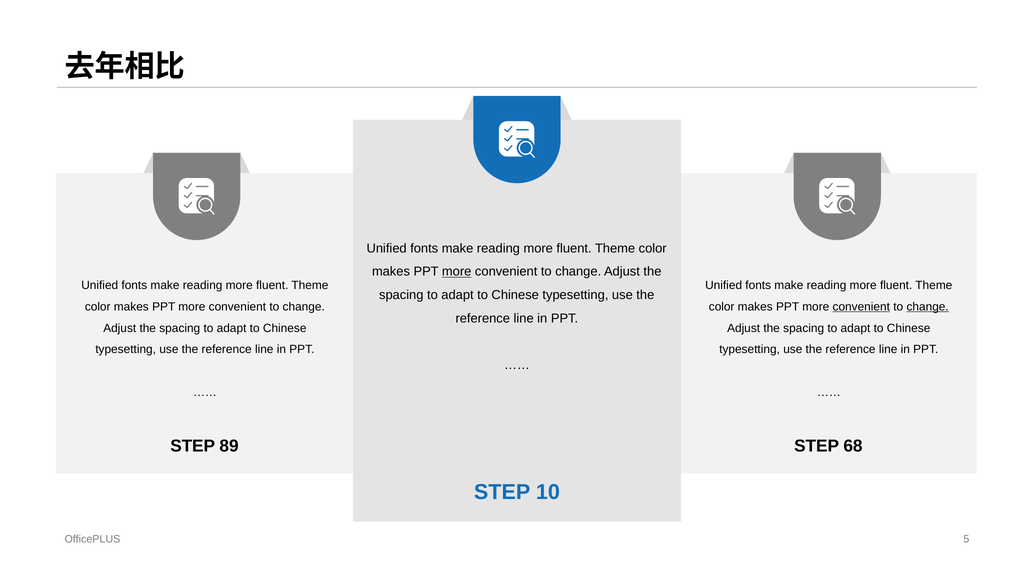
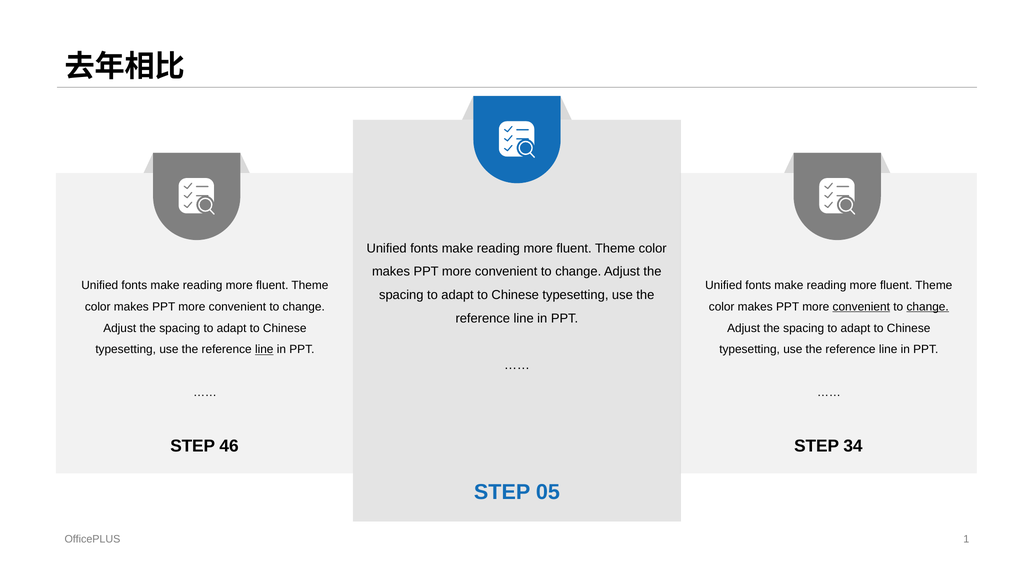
more at (457, 272) underline: present -> none
line at (264, 349) underline: none -> present
89: 89 -> 46
68: 68 -> 34
10: 10 -> 05
5: 5 -> 1
